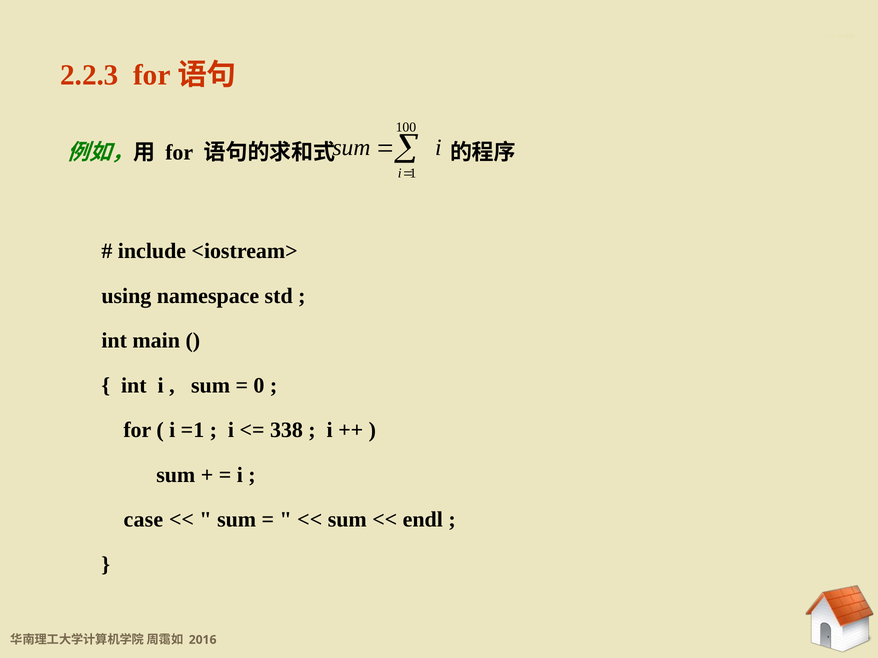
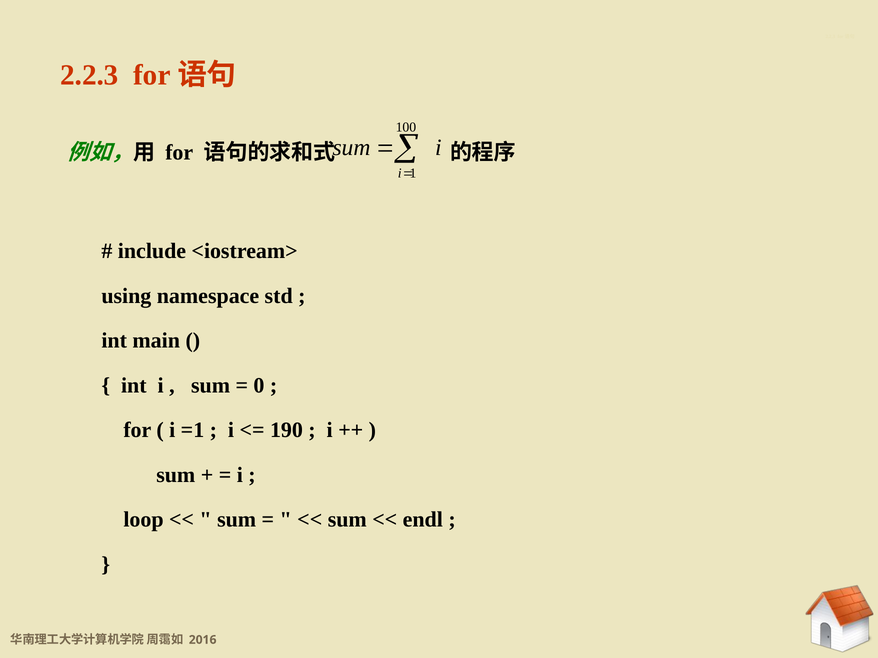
338: 338 -> 190
case: case -> loop
